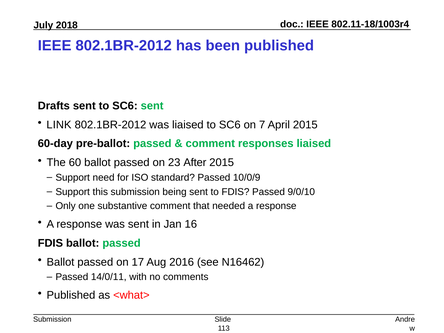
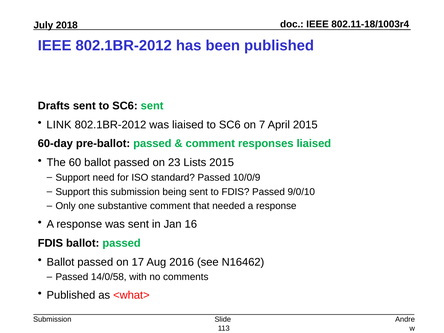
After: After -> Lists
14/0/11: 14/0/11 -> 14/0/58
